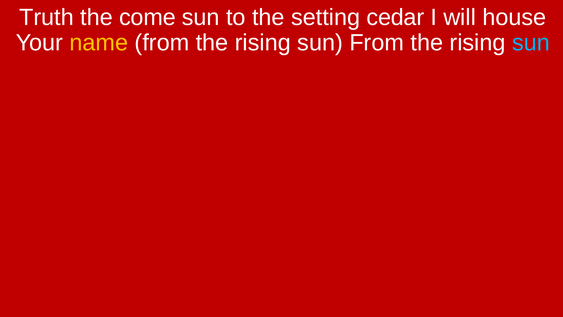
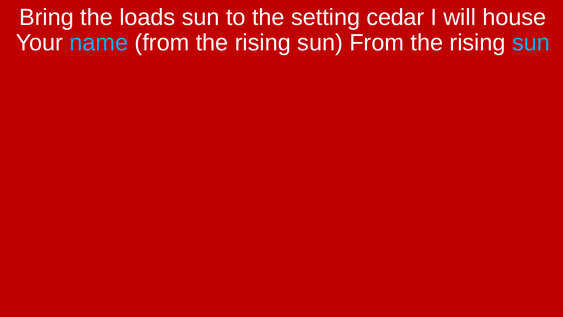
Truth: Truth -> Bring
come: come -> loads
name colour: yellow -> light blue
